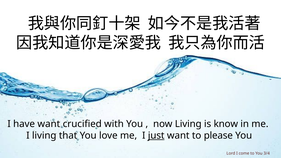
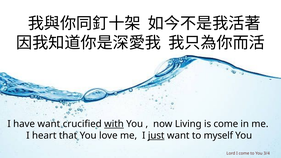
with underline: none -> present
is know: know -> come
I living: living -> heart
please: please -> myself
